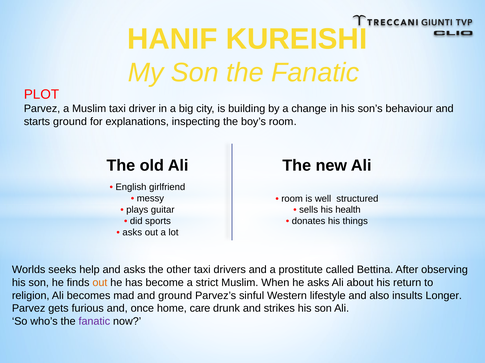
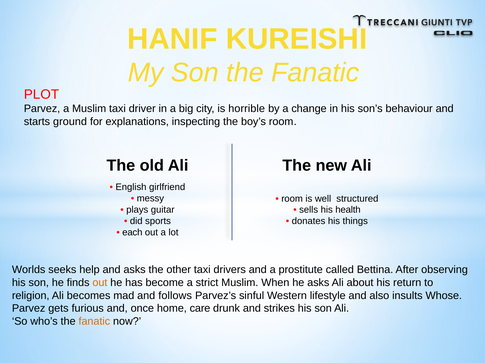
building: building -> horrible
asks at (132, 233): asks -> each
and ground: ground -> follows
Longer: Longer -> Whose
fanatic at (94, 322) colour: purple -> orange
